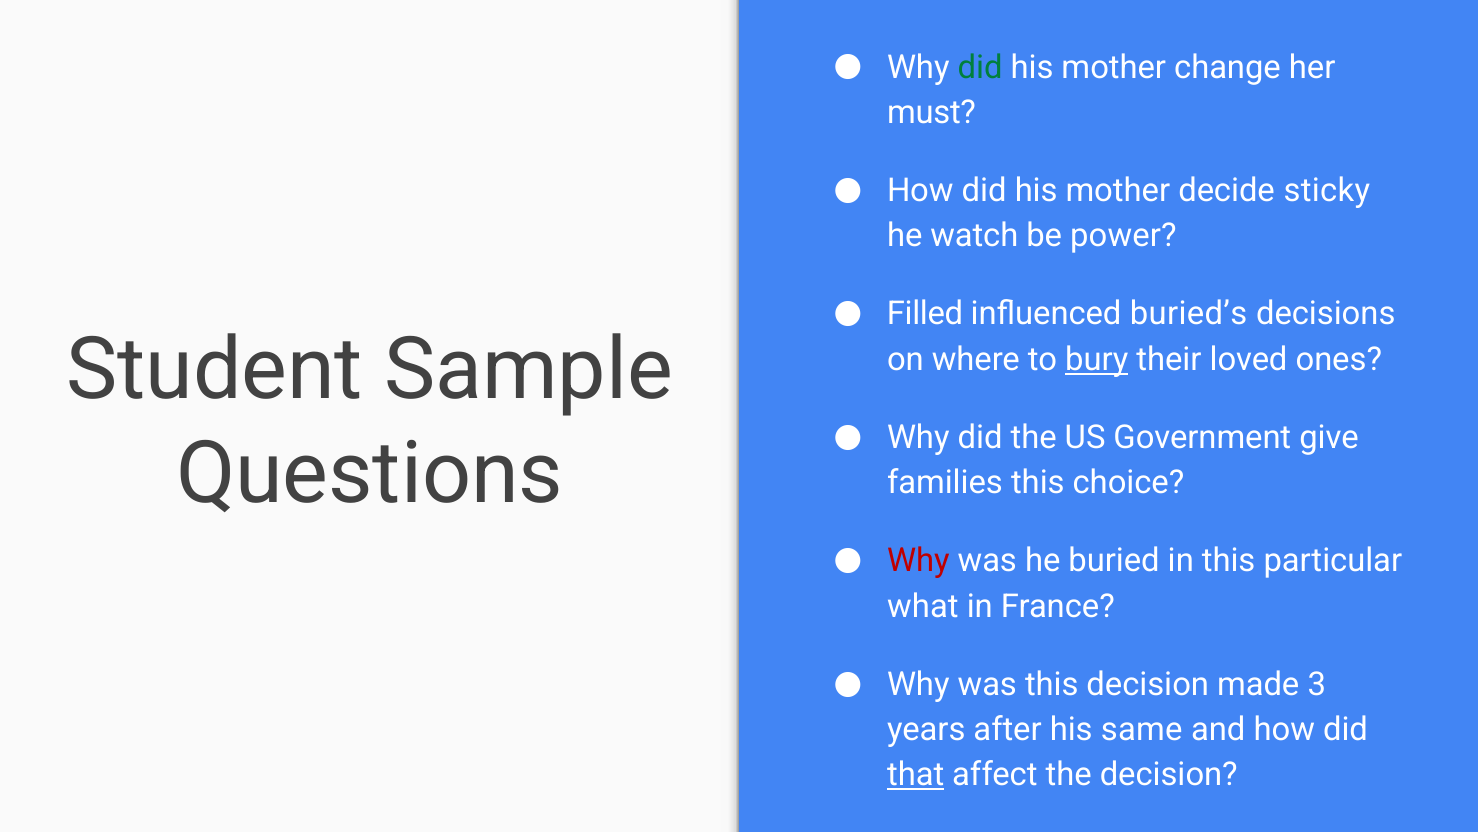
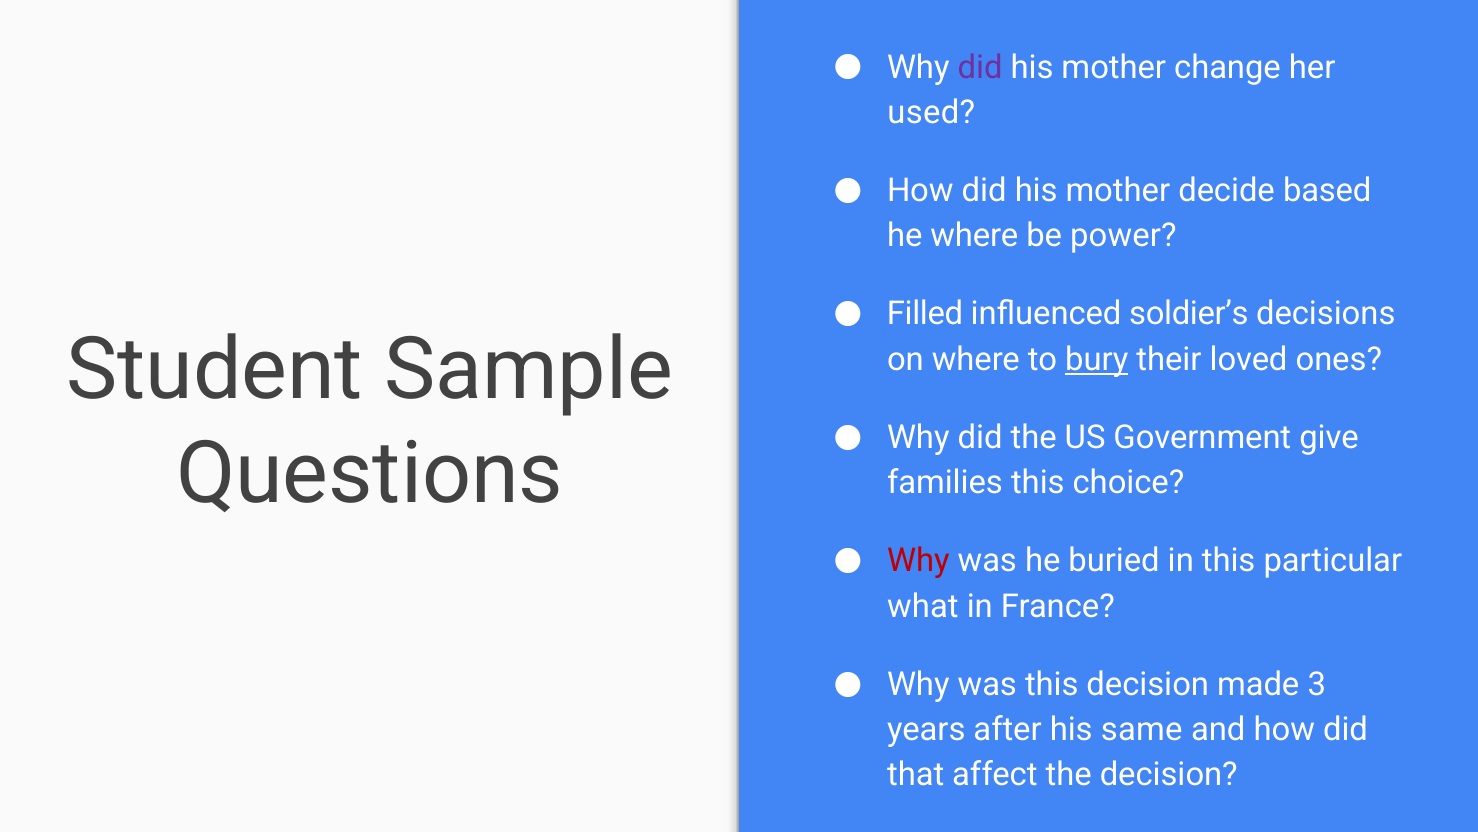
did at (980, 67) colour: green -> purple
must: must -> used
sticky: sticky -> based
he watch: watch -> where
buried’s: buried’s -> soldier’s
that underline: present -> none
